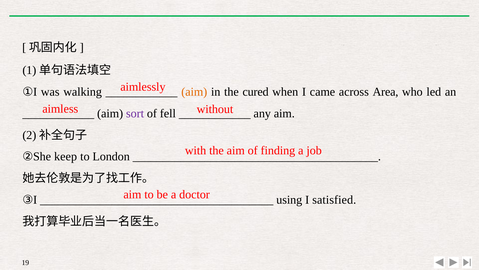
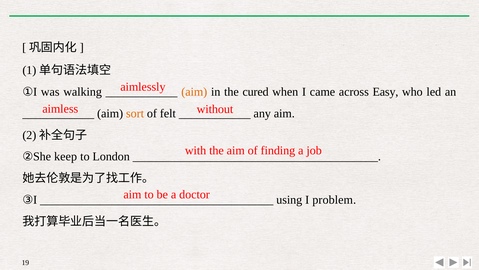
Area: Area -> Easy
sort colour: purple -> orange
fell: fell -> felt
satisfied: satisfied -> problem
